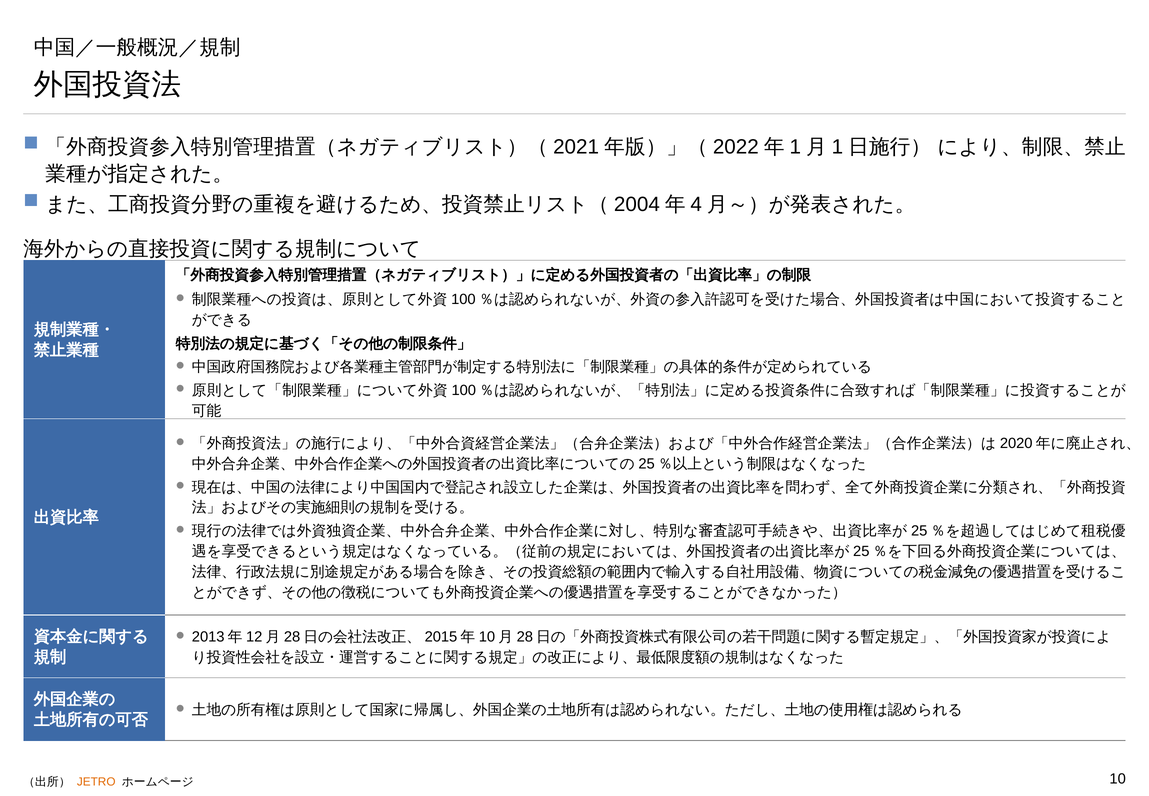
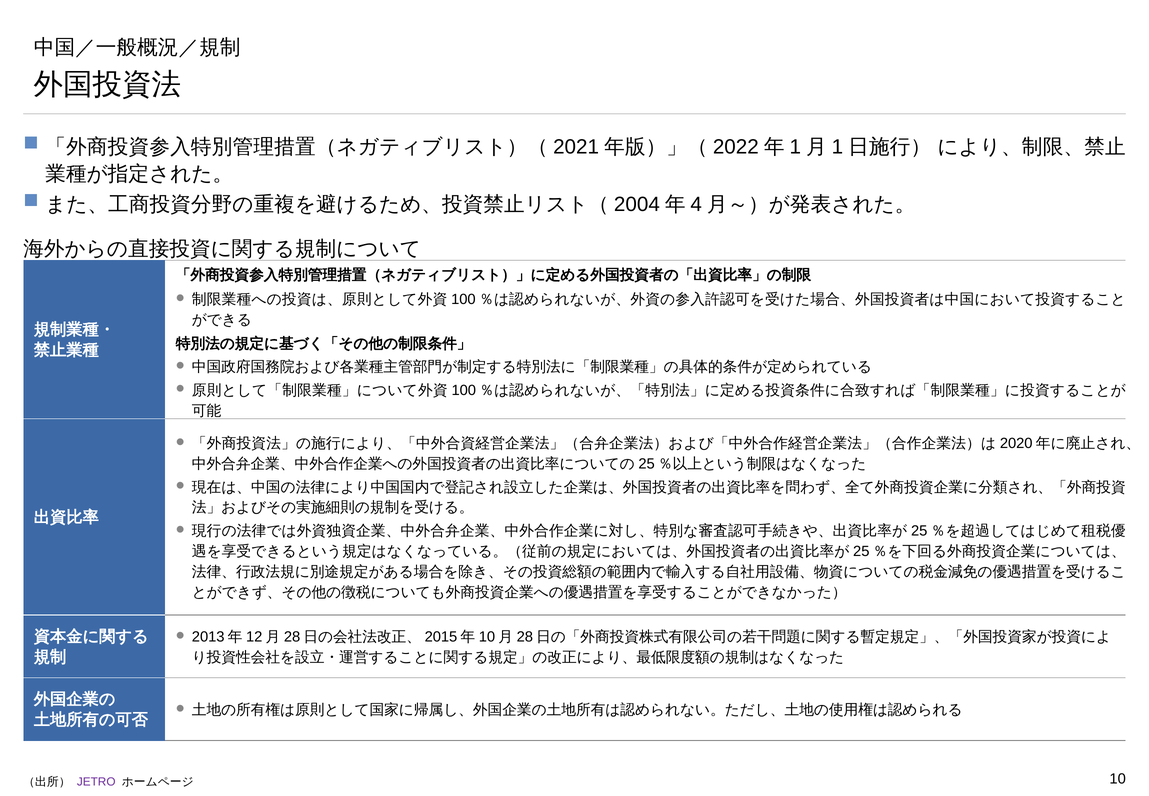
JETRO colour: orange -> purple
